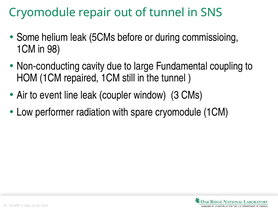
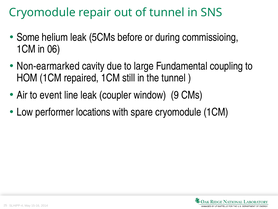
98: 98 -> 06
Non-conducting: Non-conducting -> Non-earmarked
3: 3 -> 9
radiation: radiation -> locations
